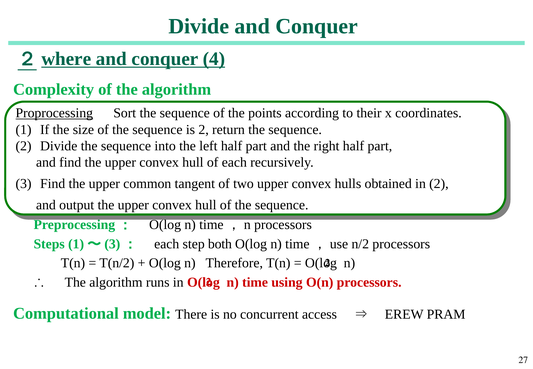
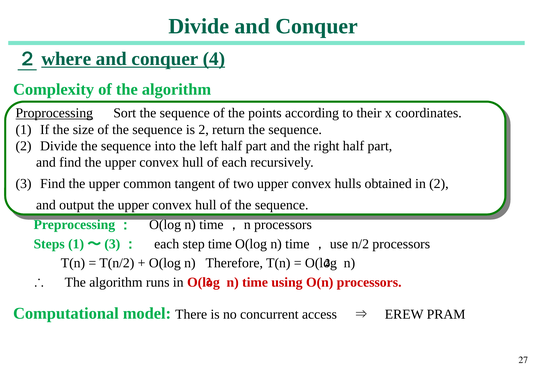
step both: both -> time
